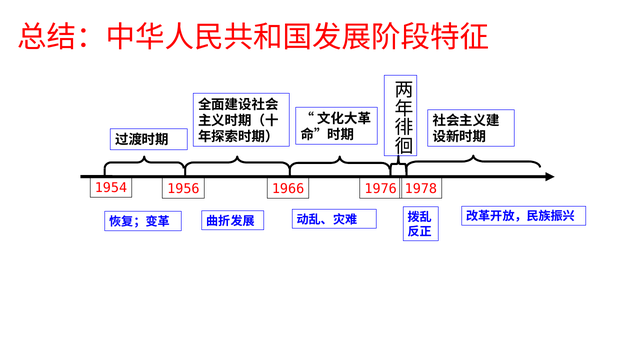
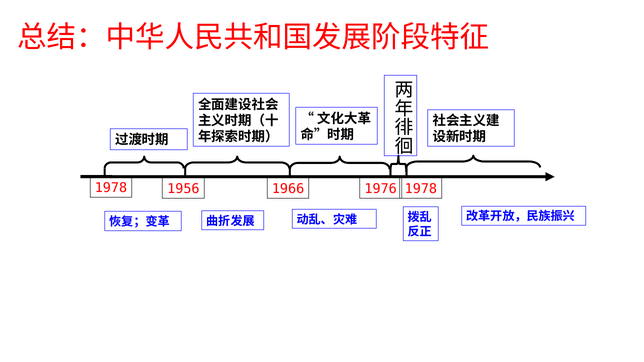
1954 at (111, 188): 1954 -> 1978
